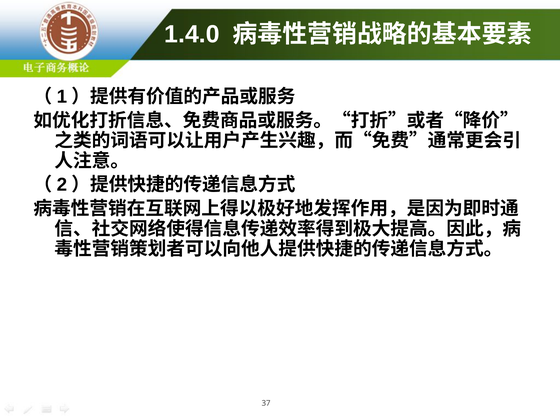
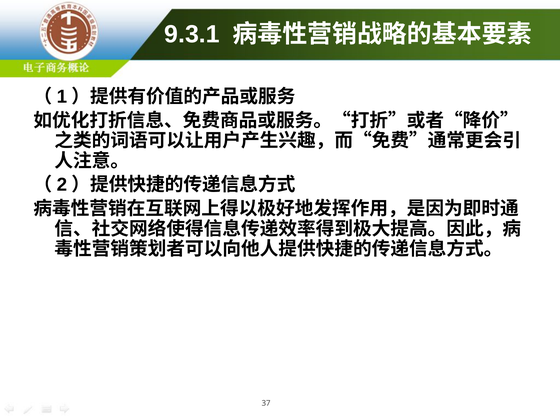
1.4.0: 1.4.0 -> 9.3.1
